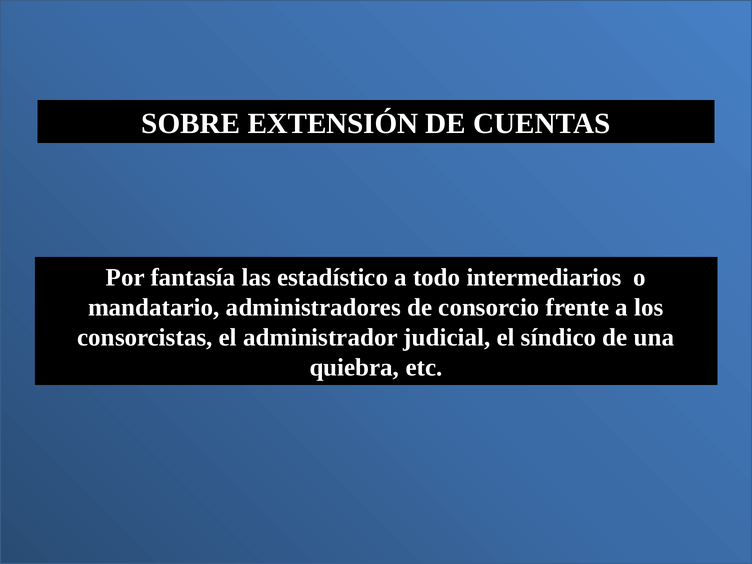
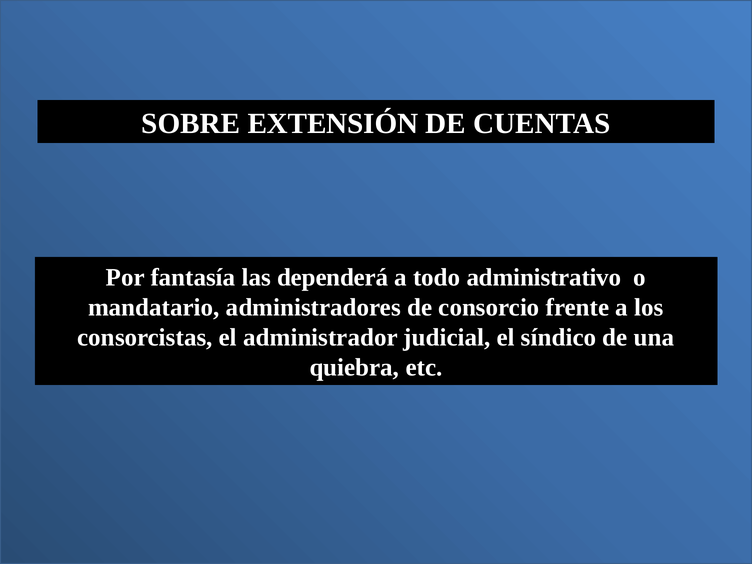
estadístico: estadístico -> dependerá
intermediarios: intermediarios -> administrativo
